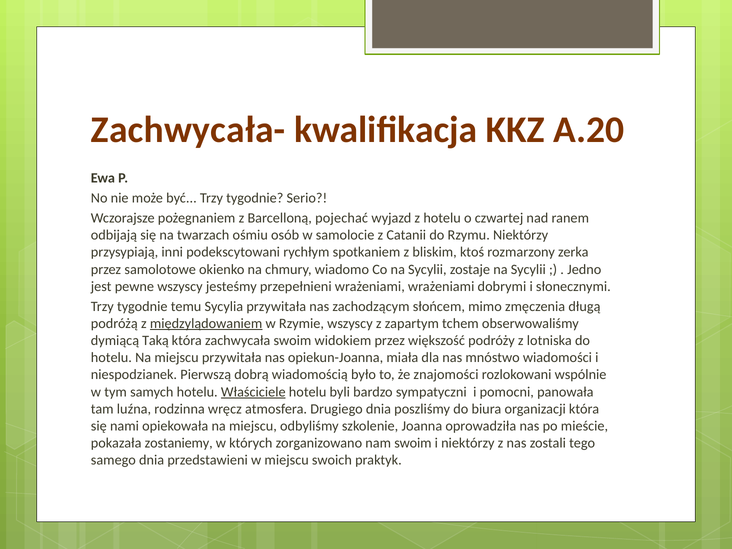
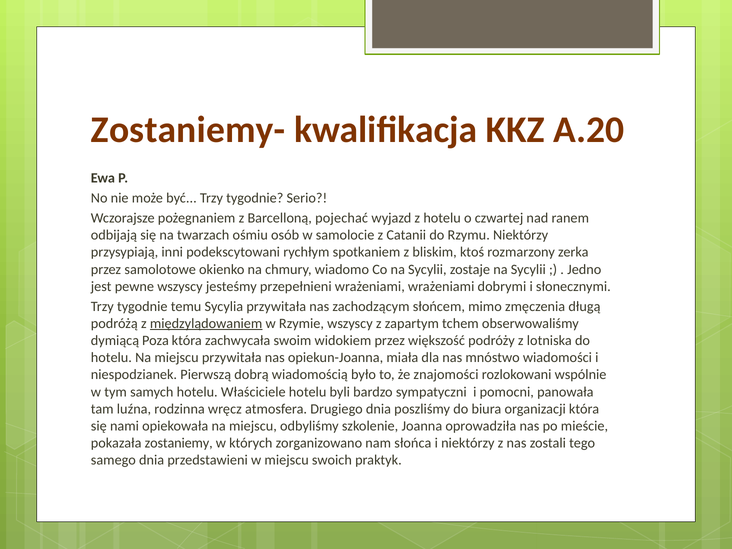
Zachwycała-: Zachwycała- -> Zostaniemy-
Taką: Taką -> Poza
Właściciele underline: present -> none
nam swoim: swoim -> słońca
